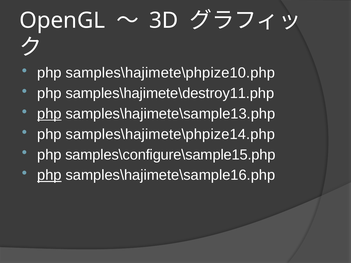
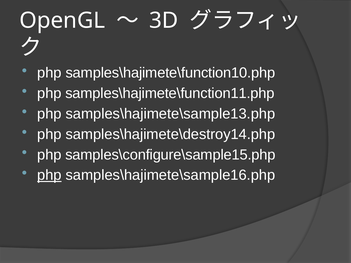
samples\hajimete\phpize10.php: samples\hajimete\phpize10.php -> samples\hajimete\function10.php
samples\hajimete\destroy11.php: samples\hajimete\destroy11.php -> samples\hajimete\function11.php
php at (49, 114) underline: present -> none
samples\hajimete\phpize14.php: samples\hajimete\phpize14.php -> samples\hajimete\destroy14.php
